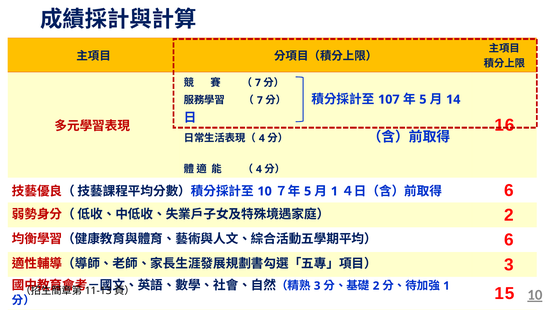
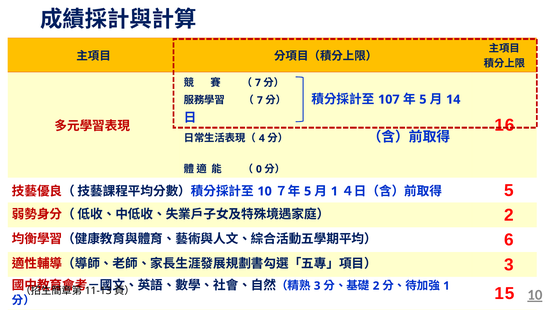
4 at (259, 169): 4 -> 0
6 at (509, 190): 6 -> 5
